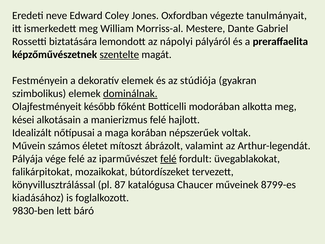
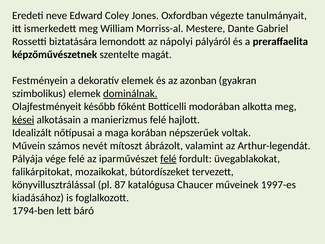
szentelte underline: present -> none
stúdiója: stúdiója -> azonban
kései underline: none -> present
életet: életet -> nevét
8799-es: 8799-es -> 1997-es
9830-ben: 9830-ben -> 1794-ben
